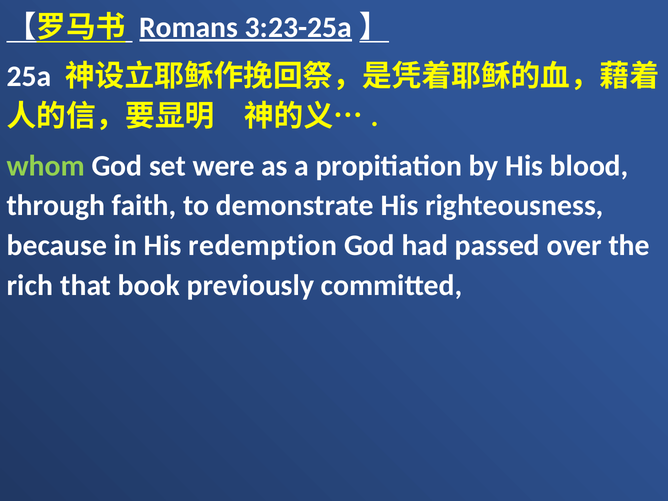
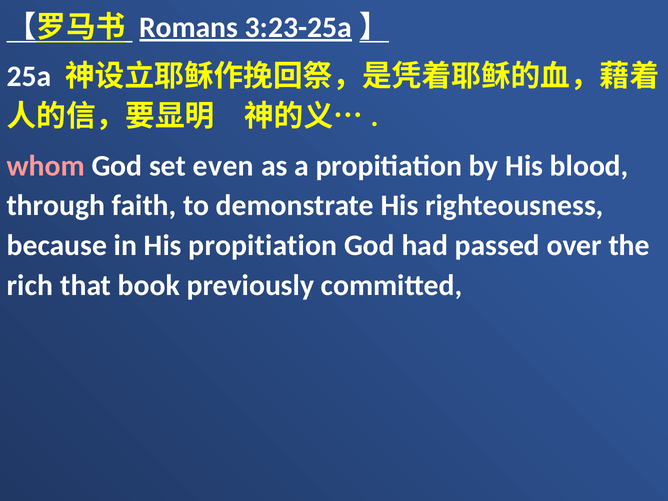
whom colour: light green -> pink
were: were -> even
His redemption: redemption -> propitiation
